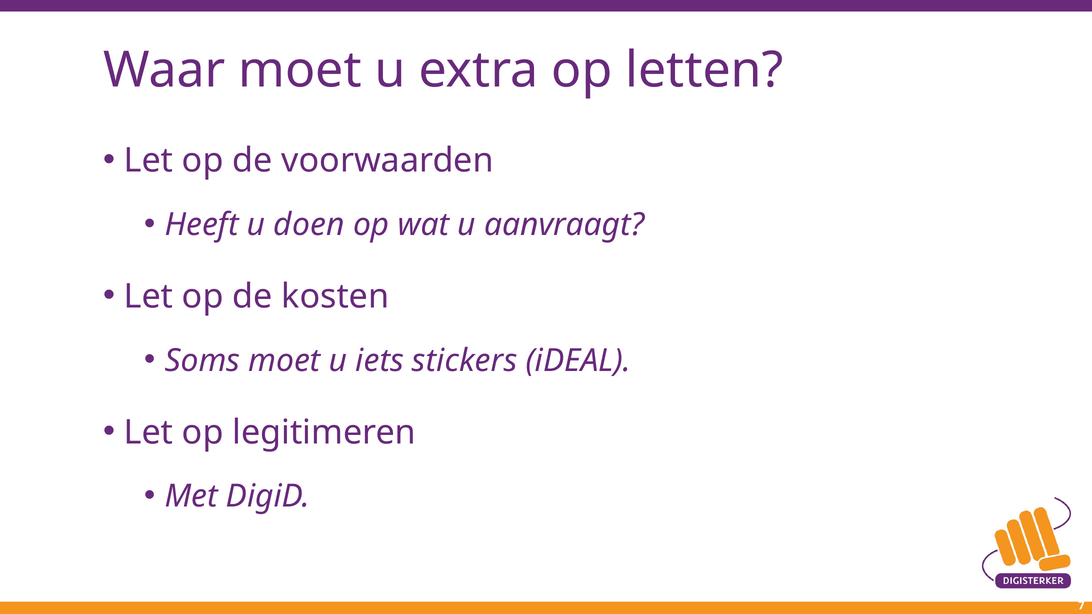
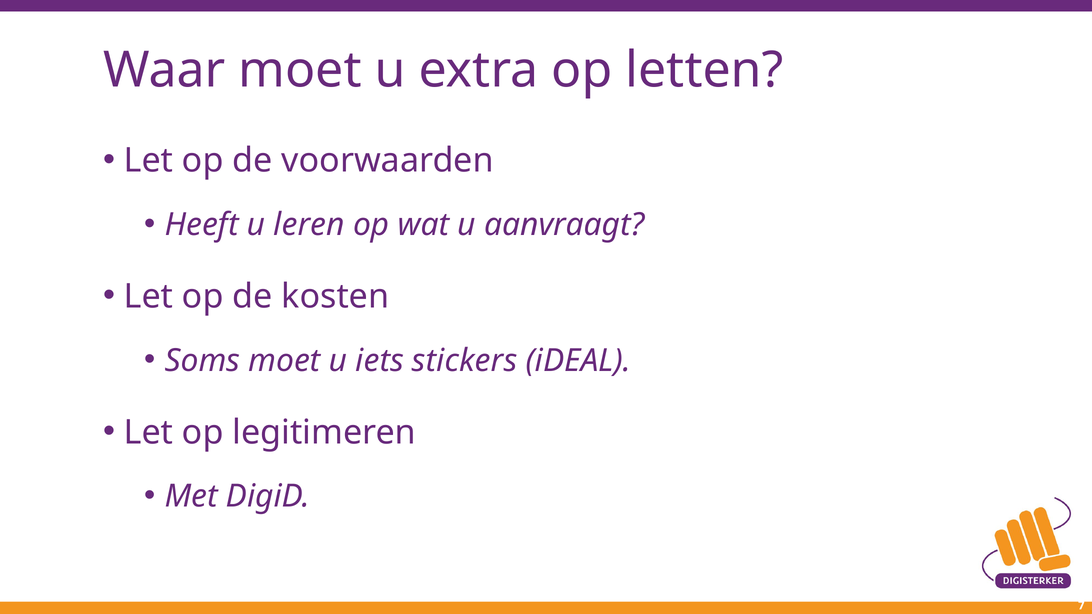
doen: doen -> leren
